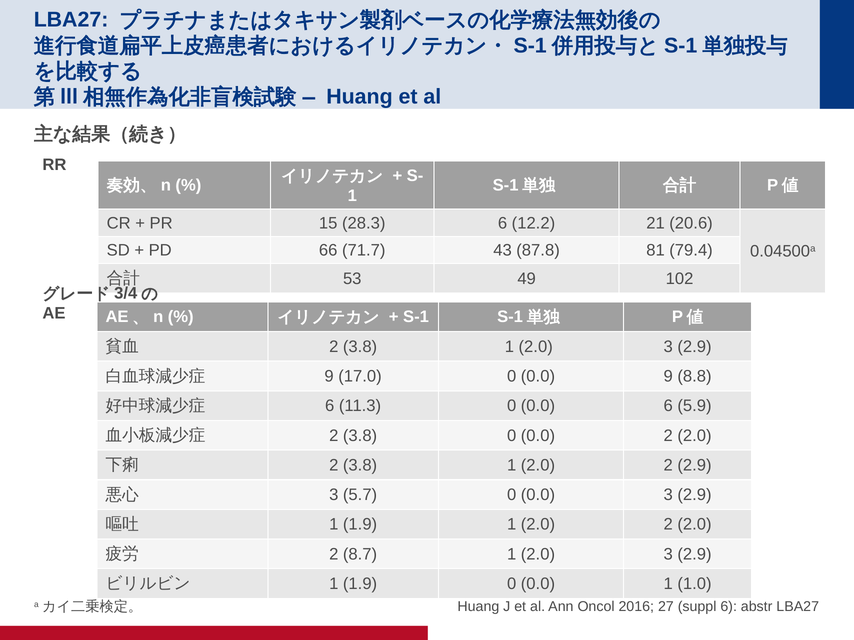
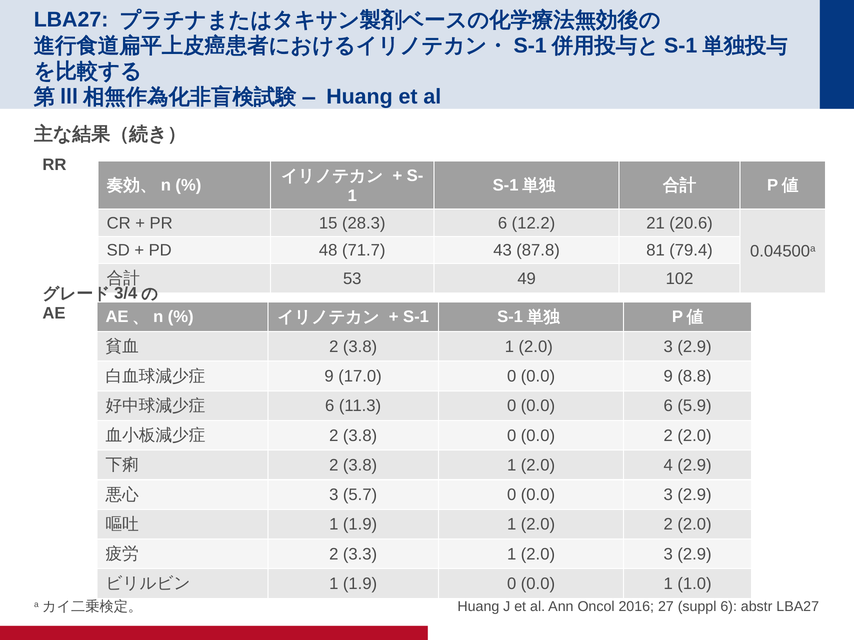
66: 66 -> 48
3.8 1 2.0 2: 2 -> 4
8.7: 8.7 -> 3.3
